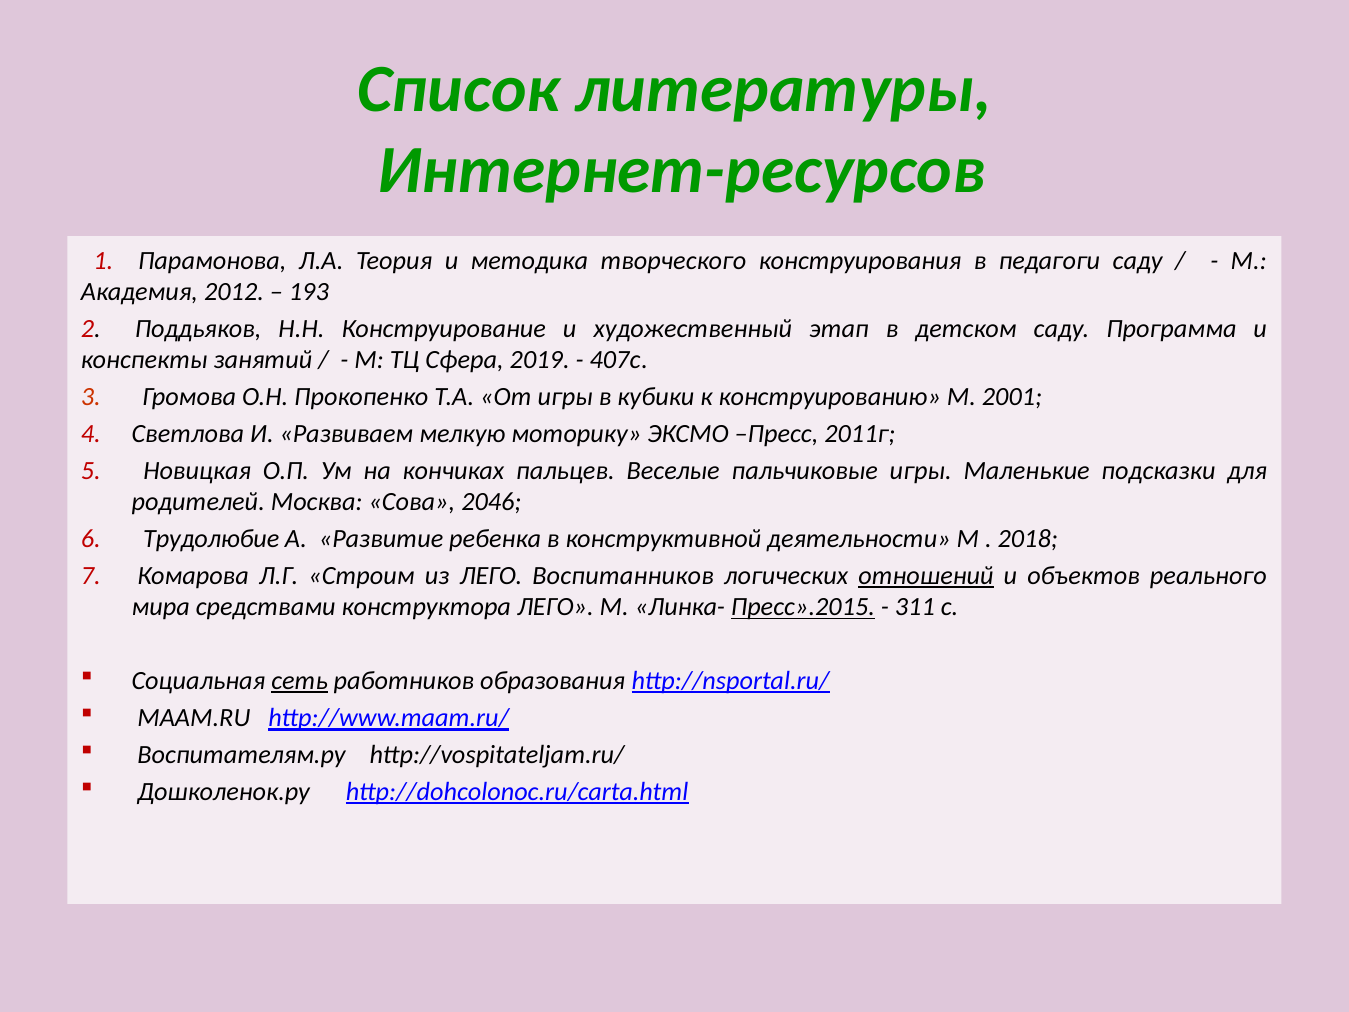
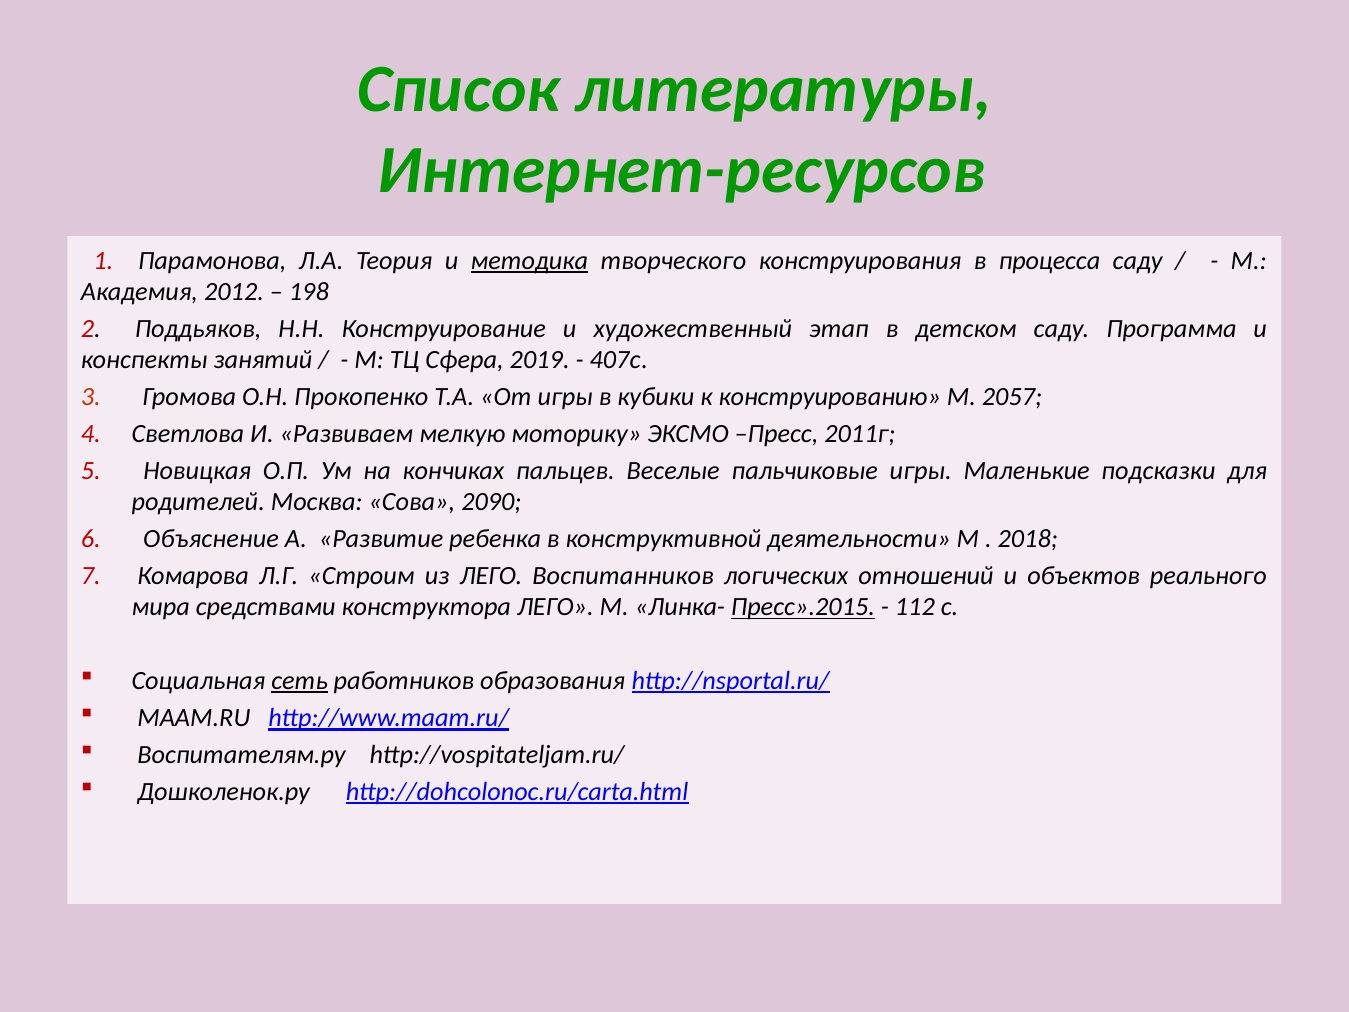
методика underline: none -> present
педагоги: педагоги -> процесса
193: 193 -> 198
2001: 2001 -> 2057
2046: 2046 -> 2090
Трудолюбие: Трудолюбие -> Объяснение
отношений underline: present -> none
311: 311 -> 112
